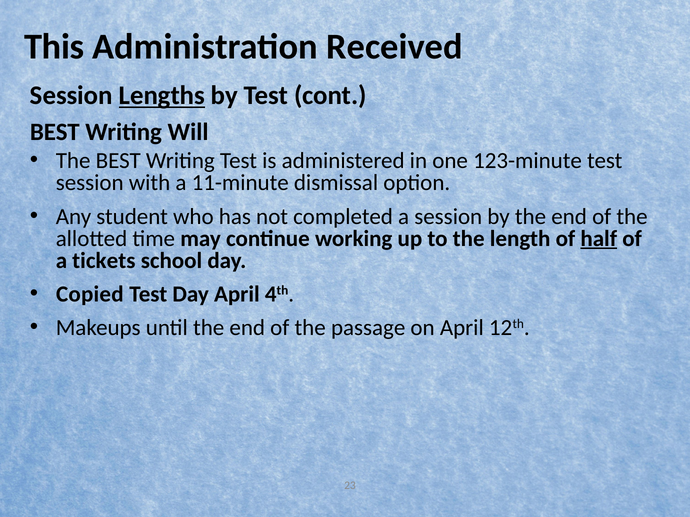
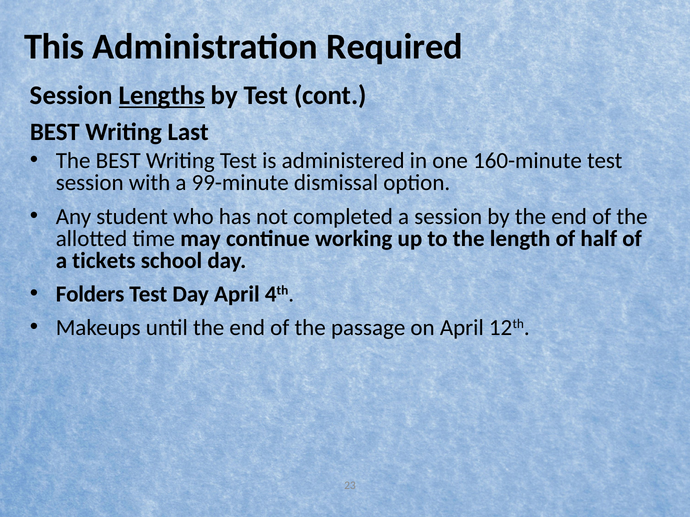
Received: Received -> Required
Will: Will -> Last
123-minute: 123-minute -> 160-minute
11-minute: 11-minute -> 99-minute
half underline: present -> none
Copied: Copied -> Folders
